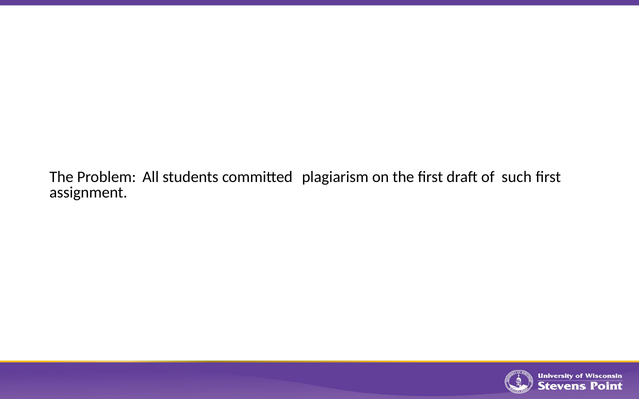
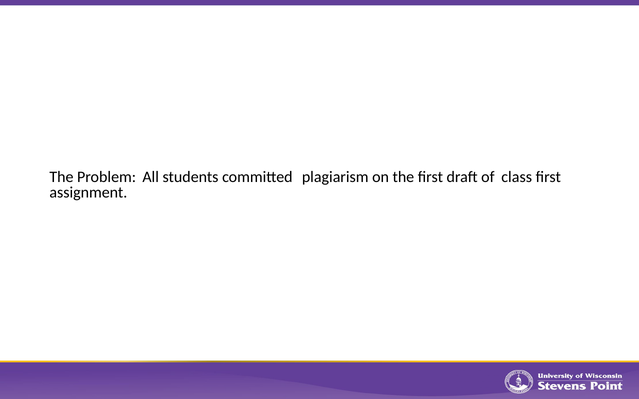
such: such -> class
